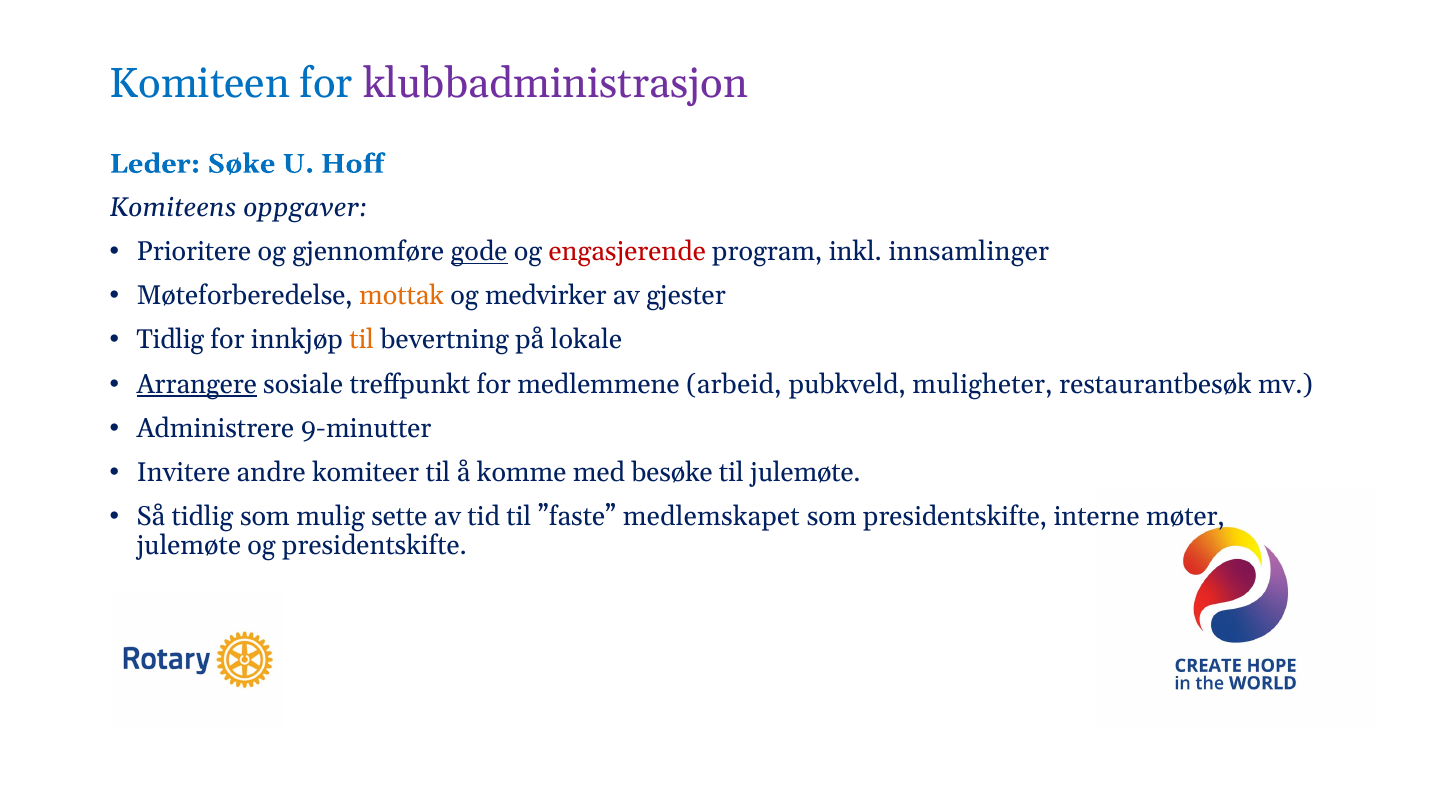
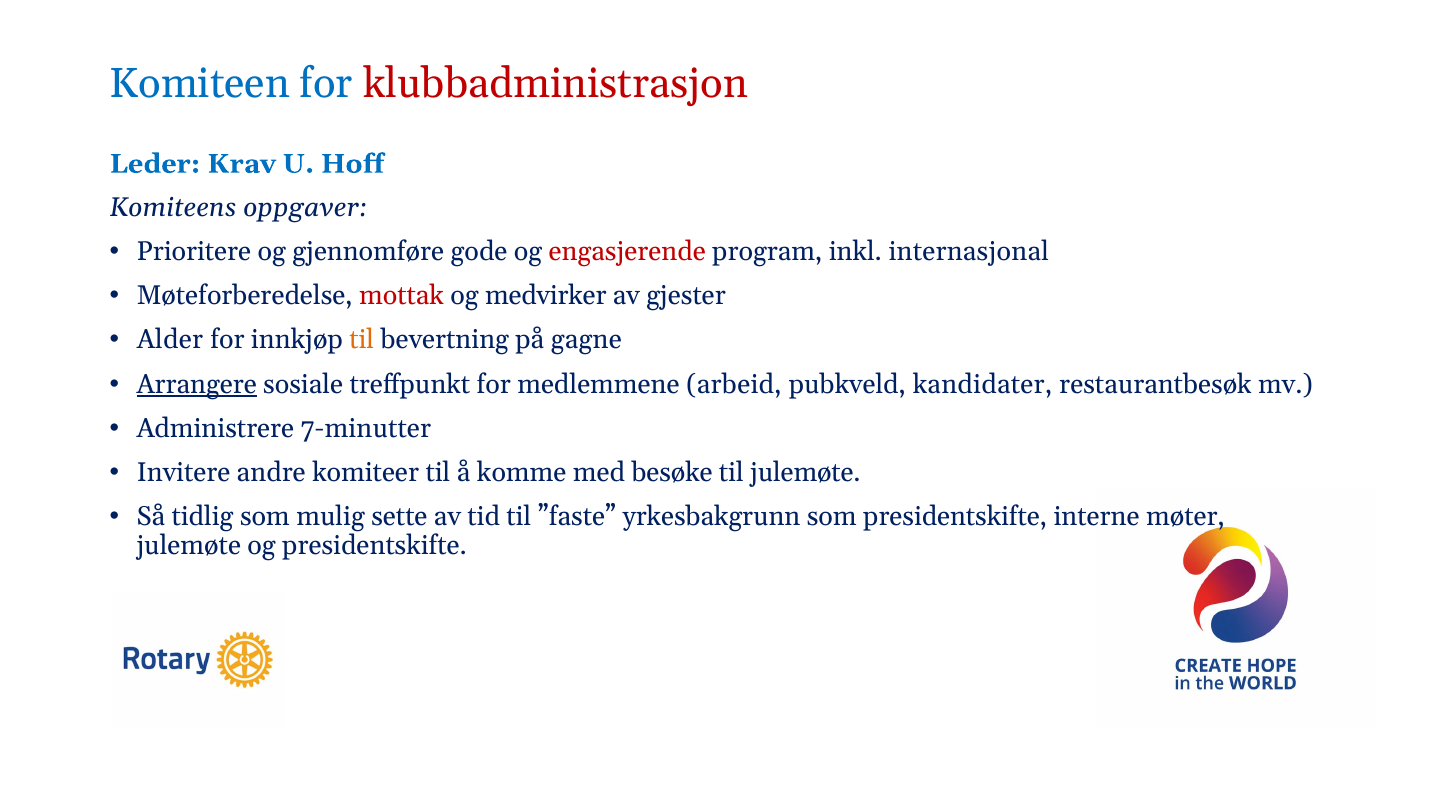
klubbadministrasjon colour: purple -> red
Søke: Søke -> Krav
gode underline: present -> none
innsamlinger: innsamlinger -> internasjonal
mottak colour: orange -> red
Tidlig at (170, 340): Tidlig -> Alder
lokale: lokale -> gagne
muligheter: muligheter -> kandidater
9-minutter: 9-minutter -> 7-minutter
medlemskapet: medlemskapet -> yrkesbakgrunn
